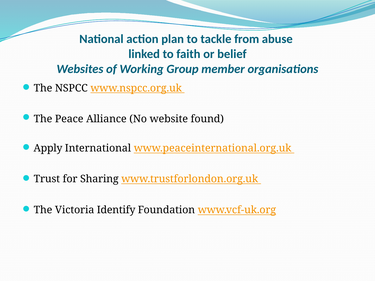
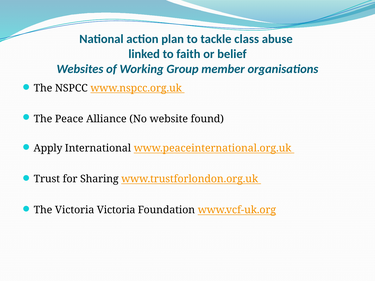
from: from -> class
Victoria Identify: Identify -> Victoria
